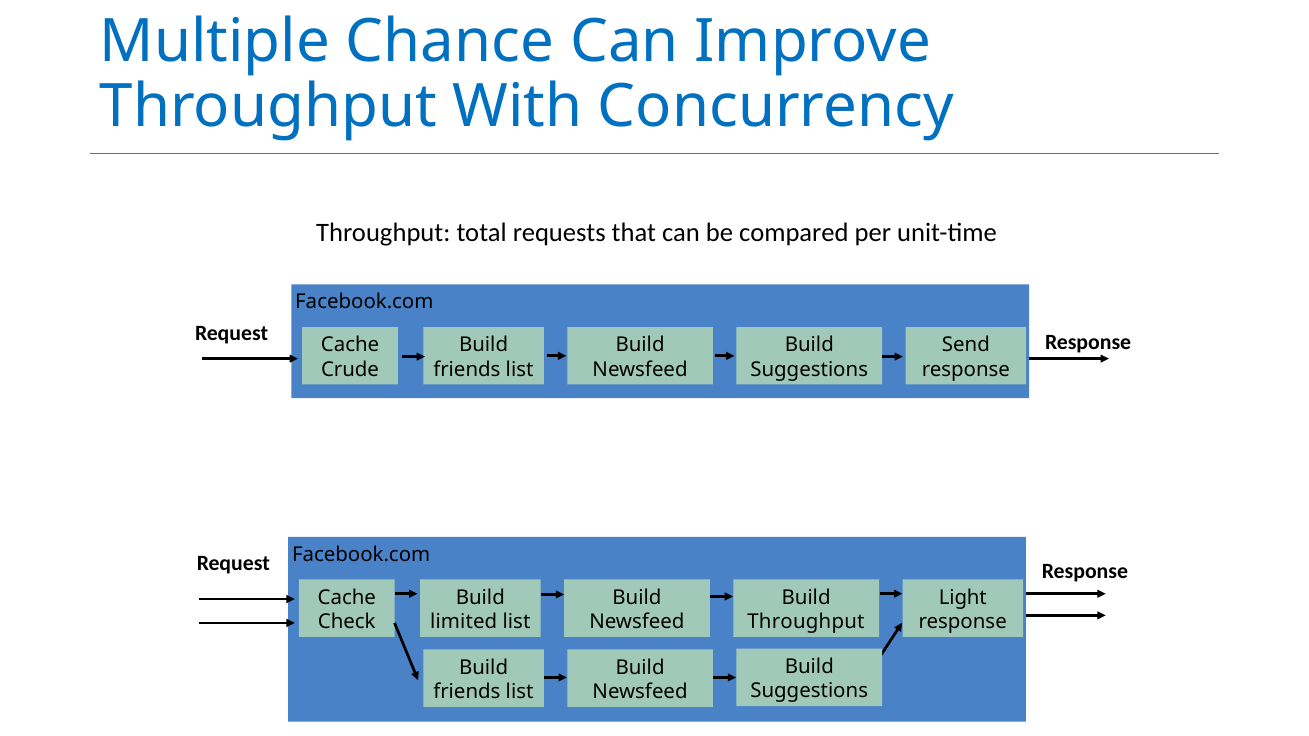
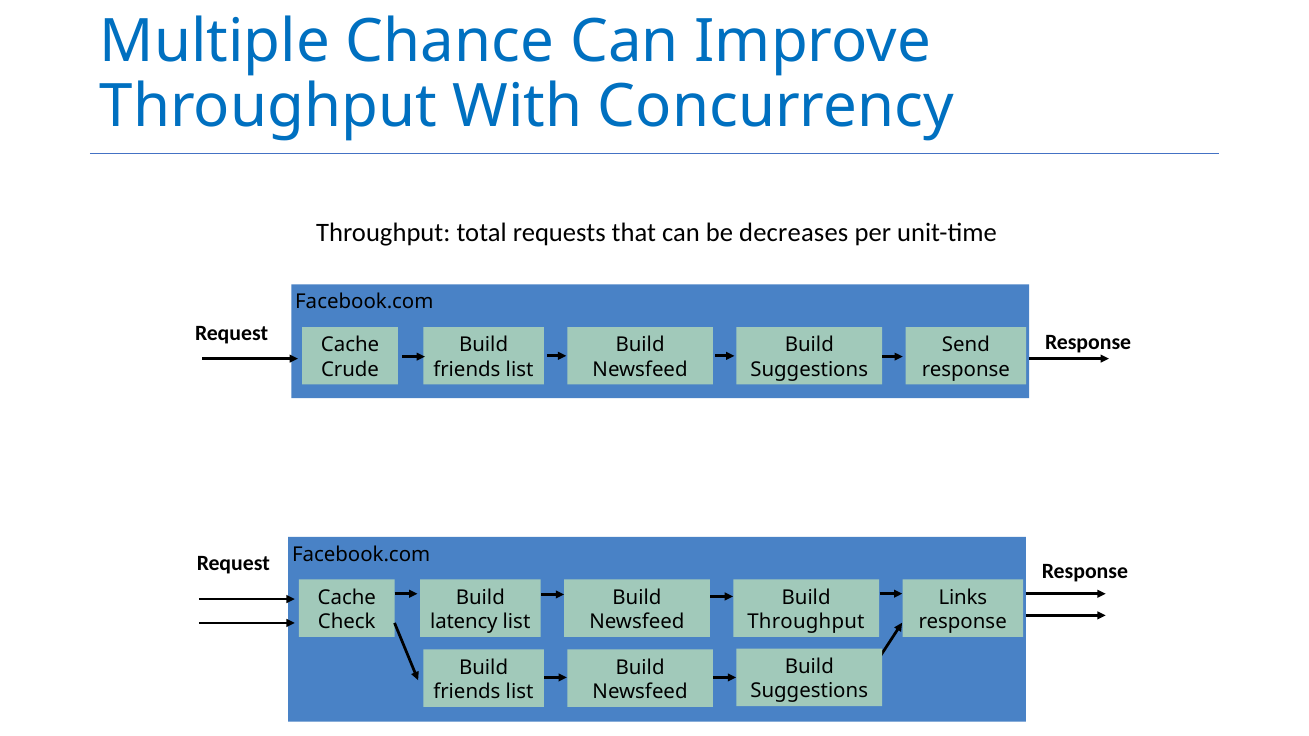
compared: compared -> decreases
Light: Light -> Links
limited: limited -> latency
